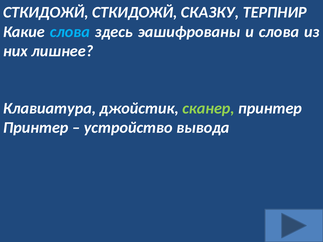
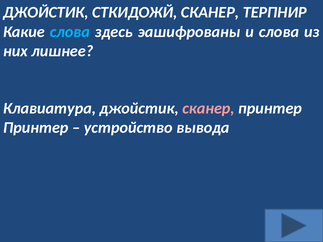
СТКИДОЖЙ at (46, 12): СТКИДОЖЙ -> ДЖОЙСТИК
СТКИДОЖЙ СКАЗКУ: СКАЗКУ -> СКАНЕР
сканер at (208, 108) colour: light green -> pink
